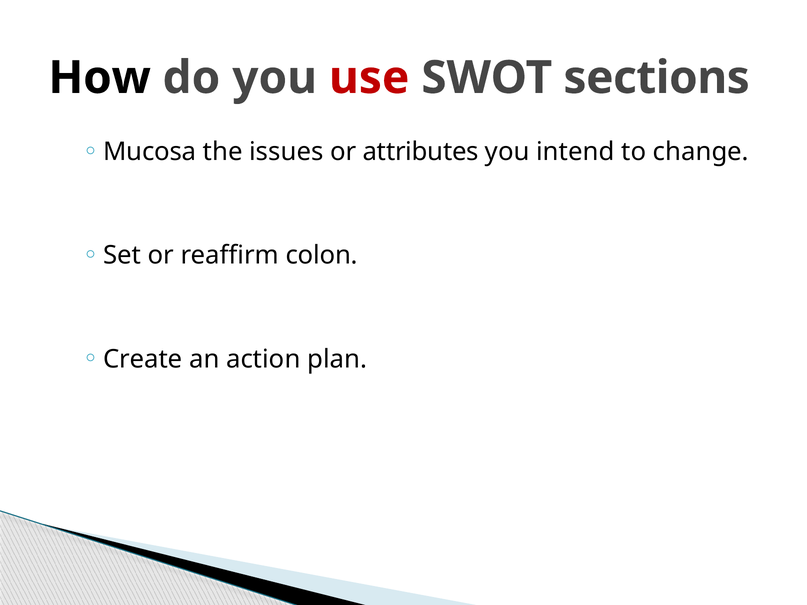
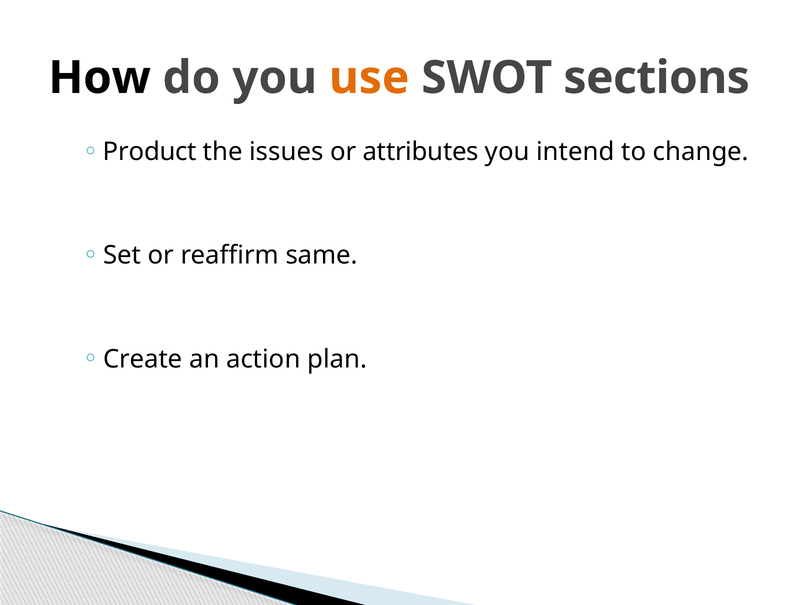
use colour: red -> orange
Mucosa: Mucosa -> Product
colon: colon -> same
